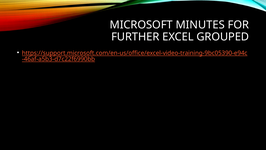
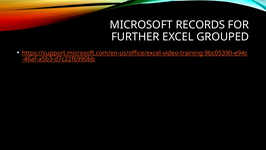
MINUTES: MINUTES -> RECORDS
